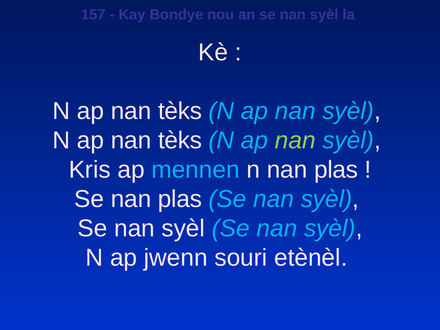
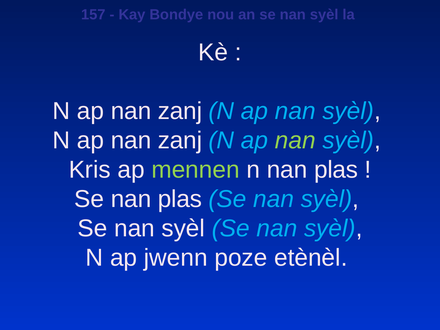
tèks at (180, 111): tèks -> zanj
tèks at (180, 140): tèks -> zanj
mennen colour: light blue -> light green
souri: souri -> poze
